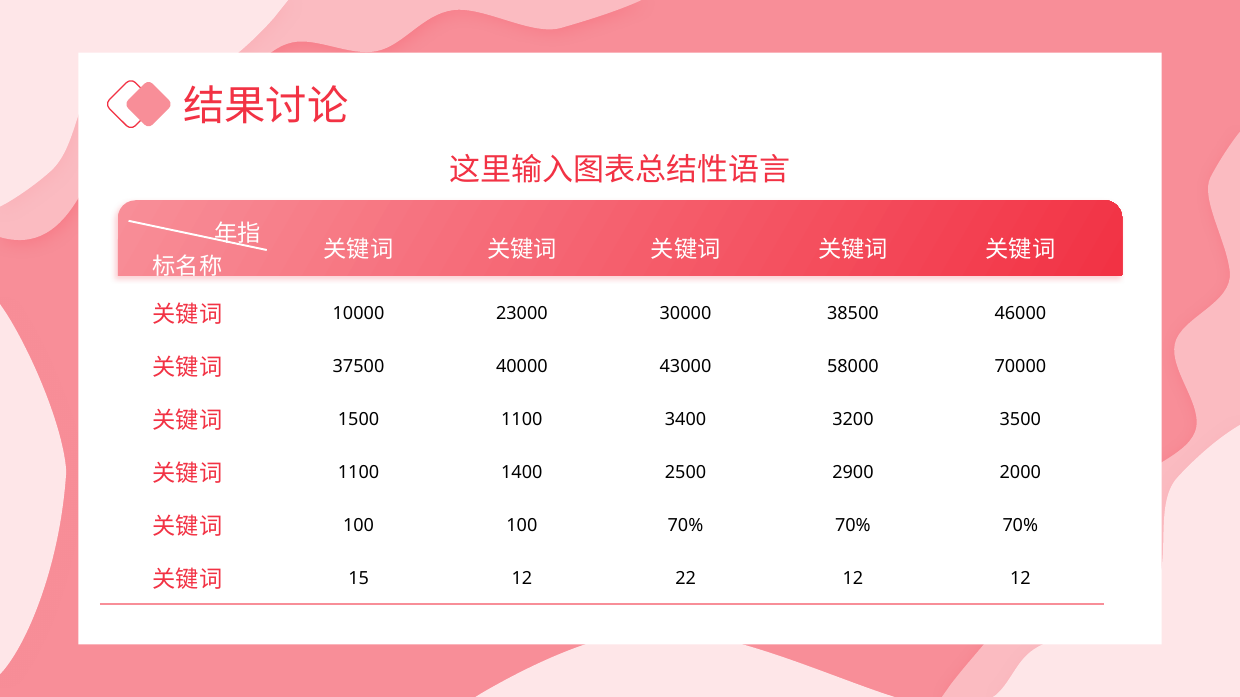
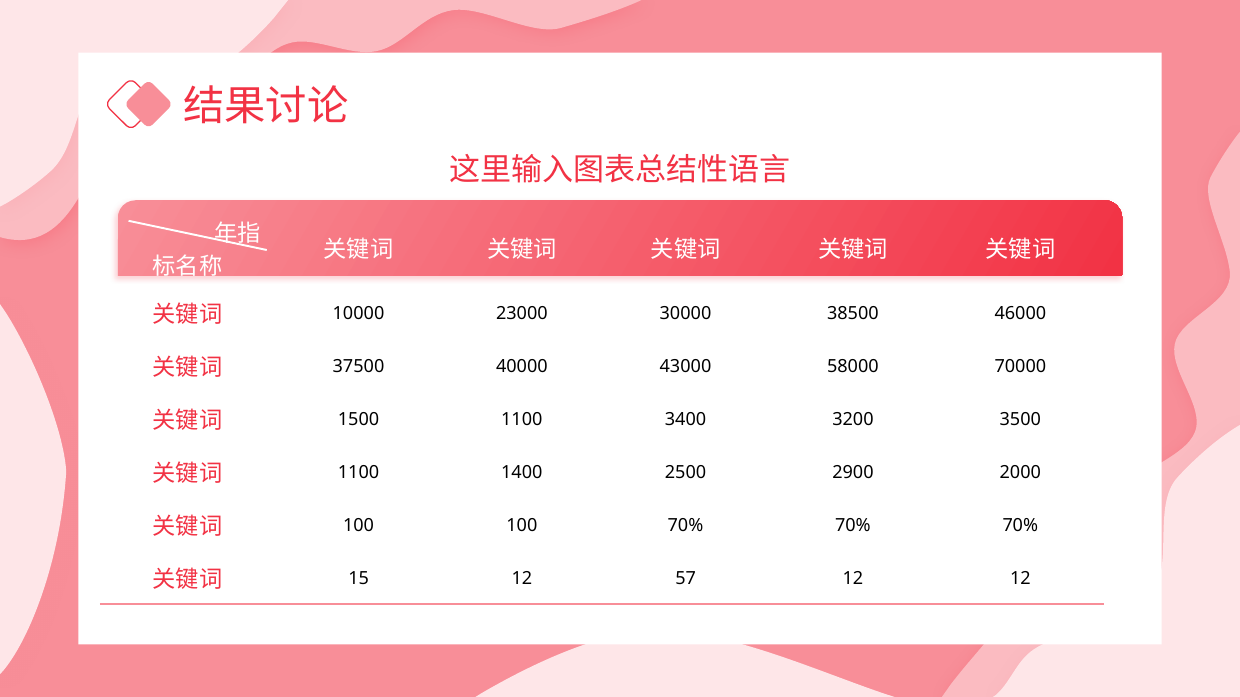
22: 22 -> 57
